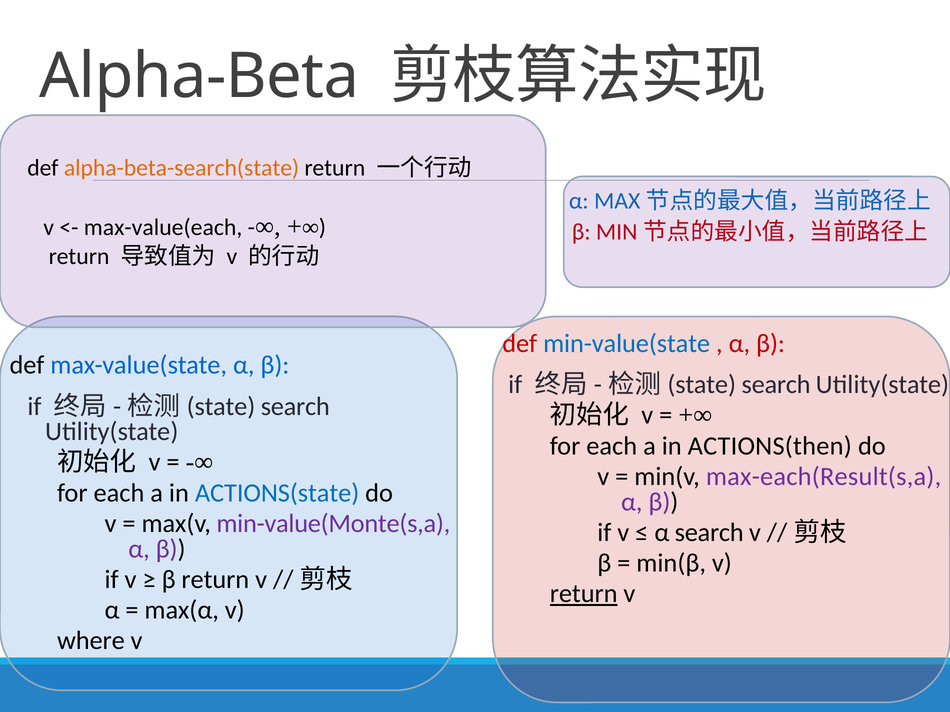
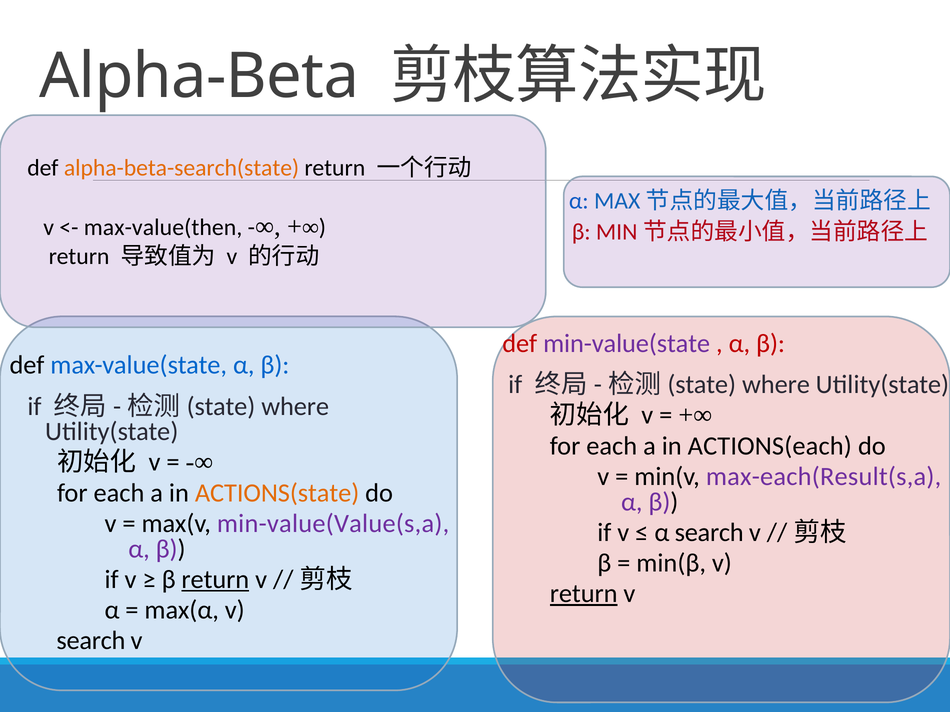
max-value(each: max-value(each -> max-value(then
min-value(state colour: blue -> purple
search at (776, 385): search -> where
search at (295, 407): search -> where
ACTIONS(then: ACTIONS(then -> ACTIONS(each
ACTIONS(state colour: blue -> orange
min-value(Monte(s,a: min-value(Monte(s,a -> min-value(Value(s,a
return at (215, 580) underline: none -> present
where at (91, 641): where -> search
